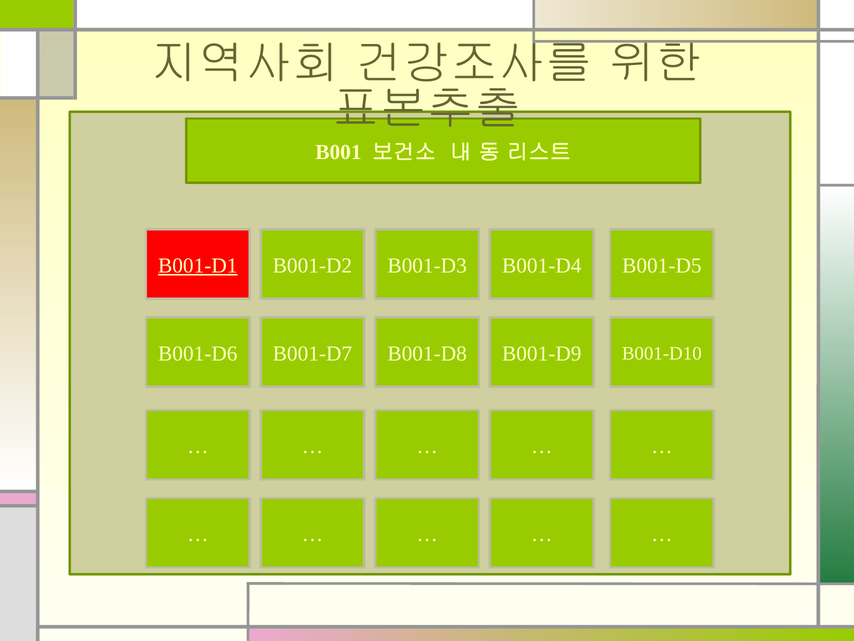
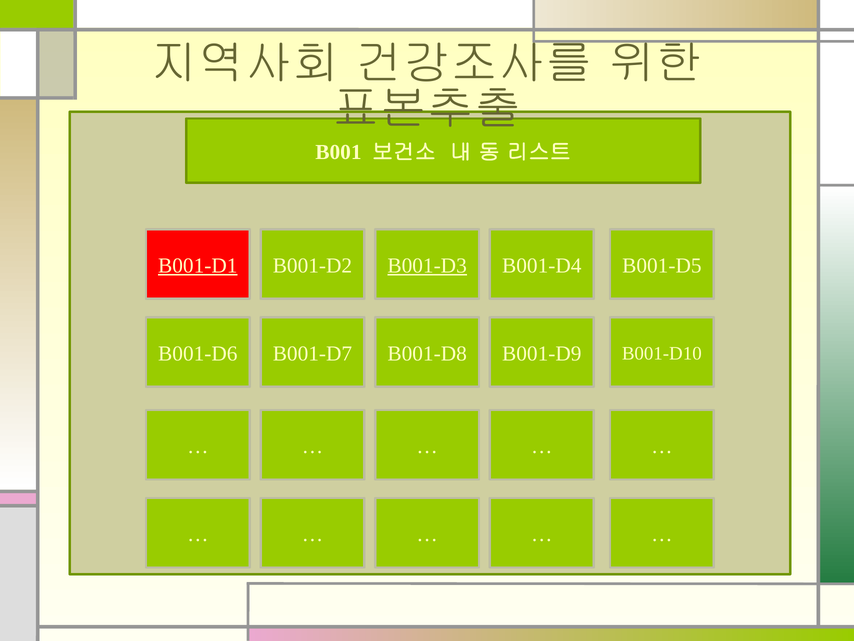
B001-D3 underline: none -> present
